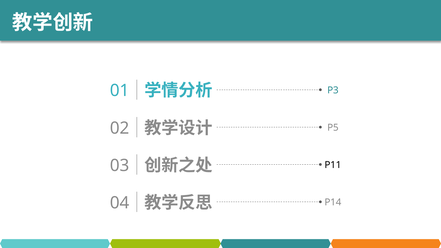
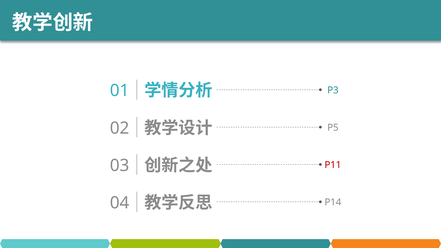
P11 colour: black -> red
